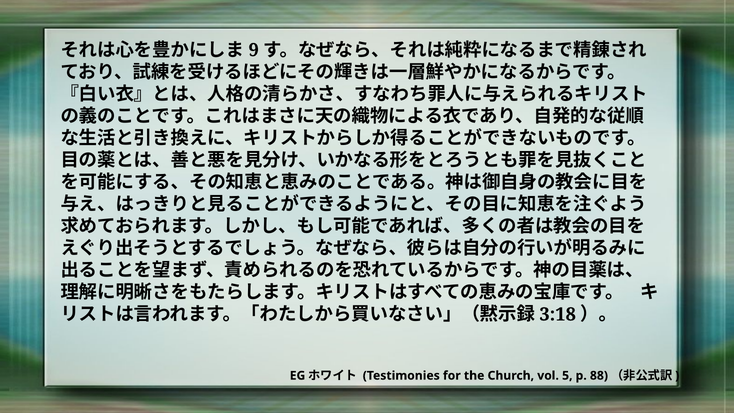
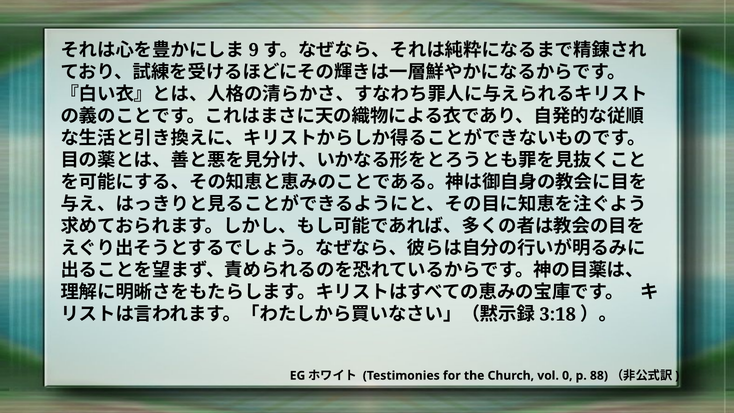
5: 5 -> 0
